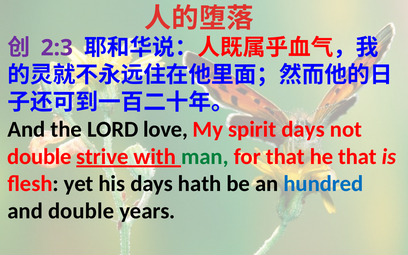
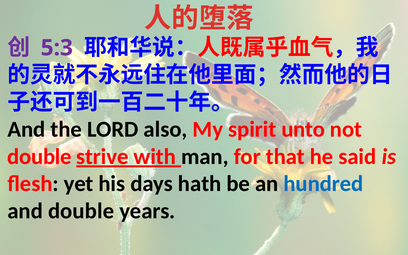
2:3: 2:3 -> 5:3
love: love -> also
spirit days: days -> unto
man colour: green -> black
he that: that -> said
